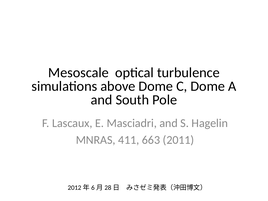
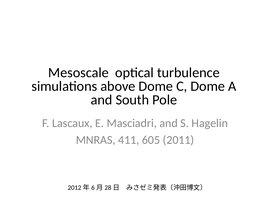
663: 663 -> 605
